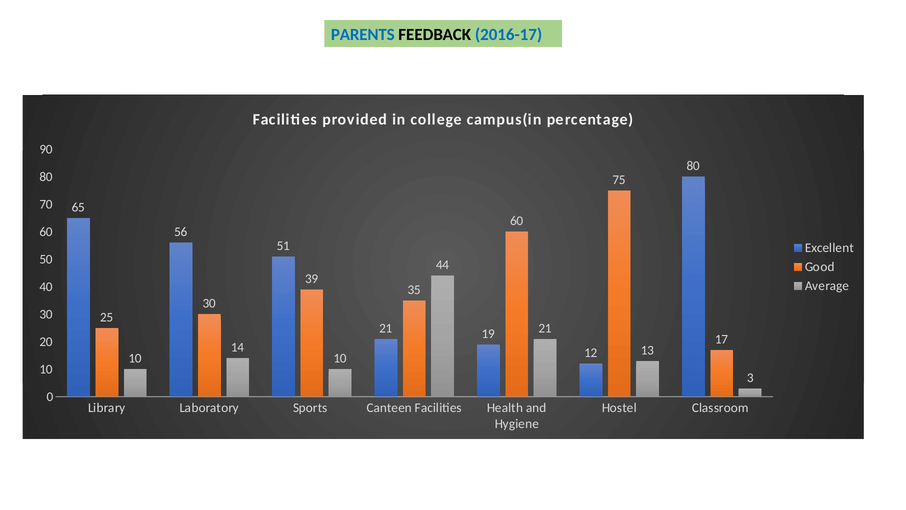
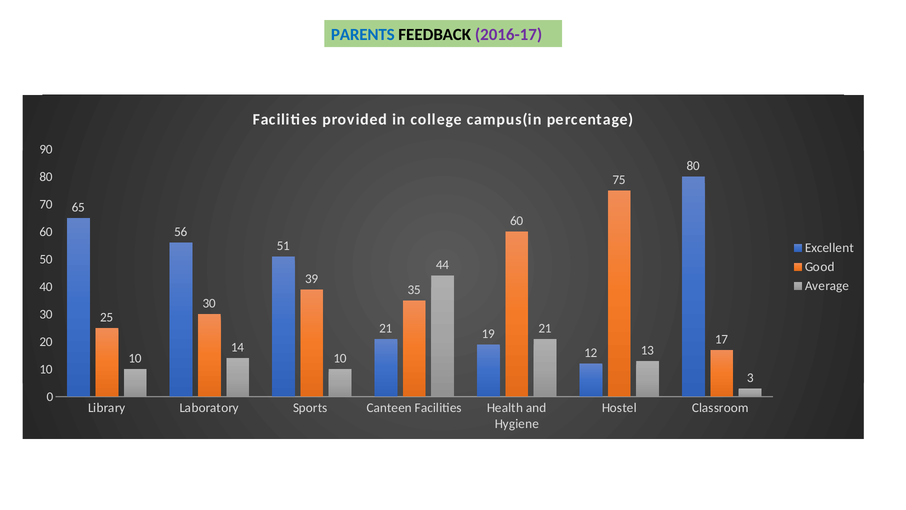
2016-17 colour: blue -> purple
